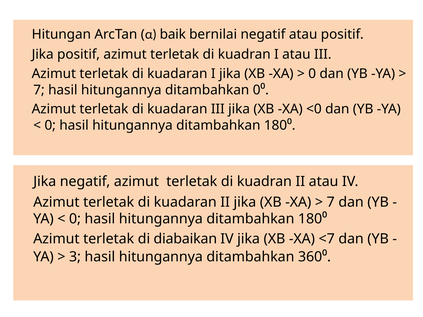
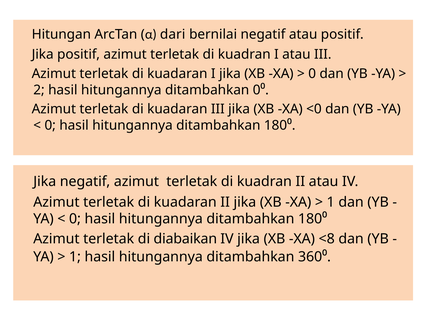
baik: baik -> dari
7 at (39, 90): 7 -> 2
7 at (331, 202): 7 -> 1
<7: <7 -> <8
3 at (75, 257): 3 -> 1
